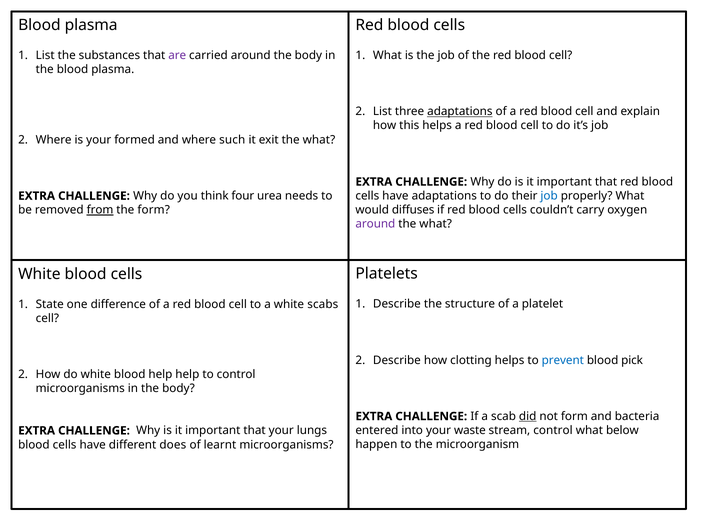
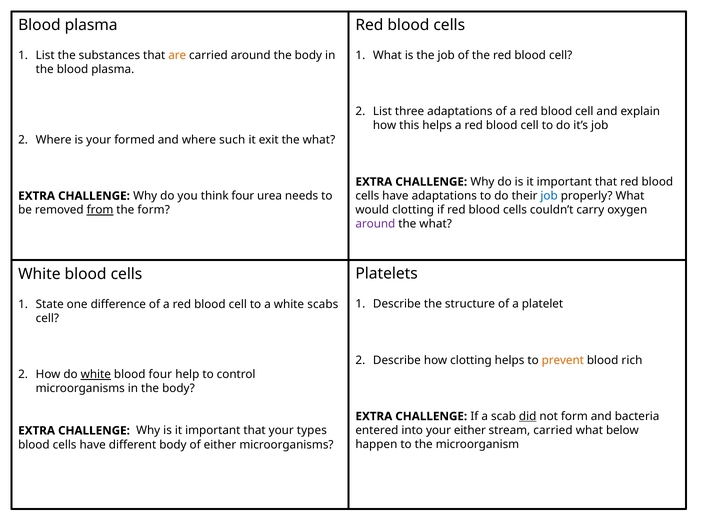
are colour: purple -> orange
adaptations at (460, 111) underline: present -> none
would diffuses: diffuses -> clotting
prevent colour: blue -> orange
pick: pick -> rich
white at (96, 374) underline: none -> present
blood help: help -> four
your waste: waste -> either
stream control: control -> carried
lungs: lungs -> types
different does: does -> body
of learnt: learnt -> either
